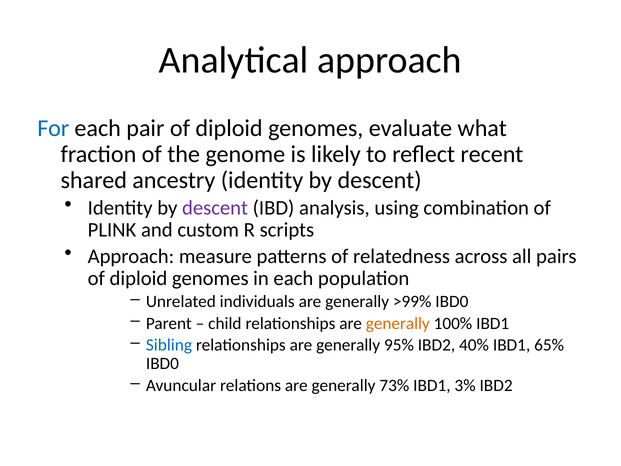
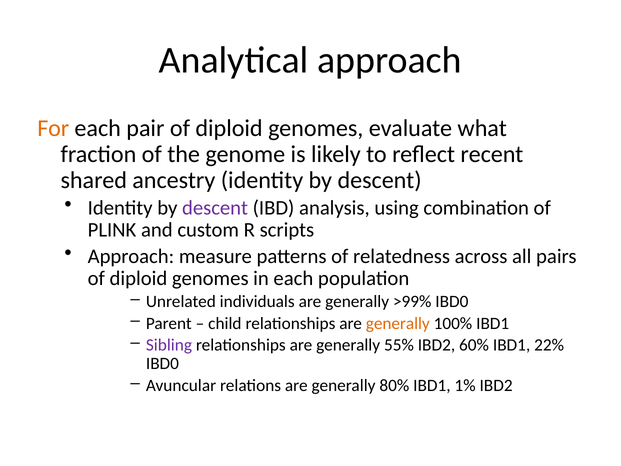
For colour: blue -> orange
Sibling colour: blue -> purple
95%: 95% -> 55%
40%: 40% -> 60%
65%: 65% -> 22%
73%: 73% -> 80%
3%: 3% -> 1%
